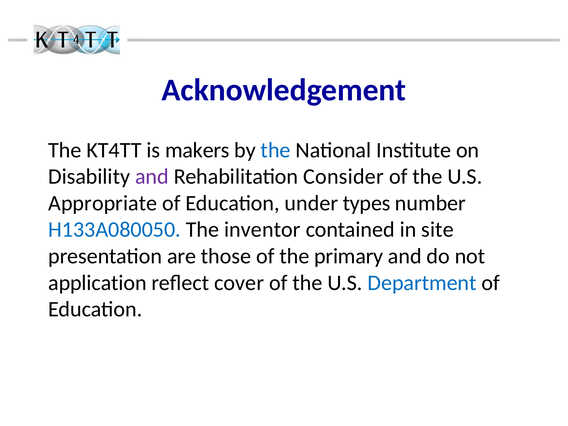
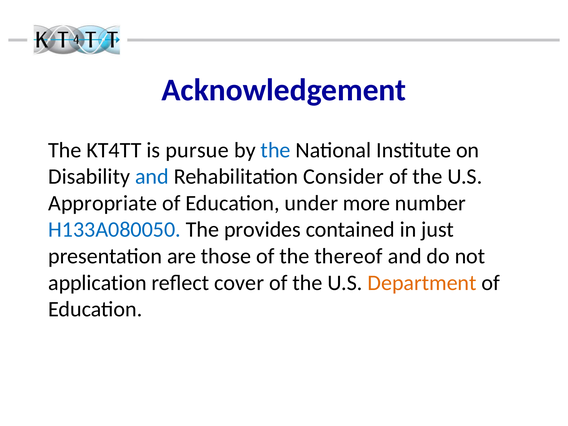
makers: makers -> pursue
and at (152, 177) colour: purple -> blue
types: types -> more
inventor: inventor -> provides
site: site -> just
primary: primary -> thereof
Department colour: blue -> orange
